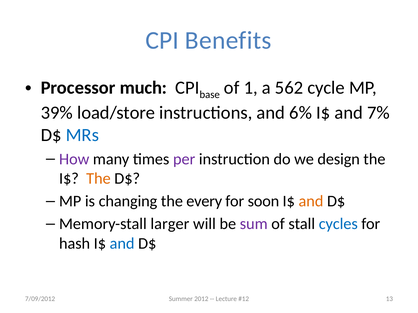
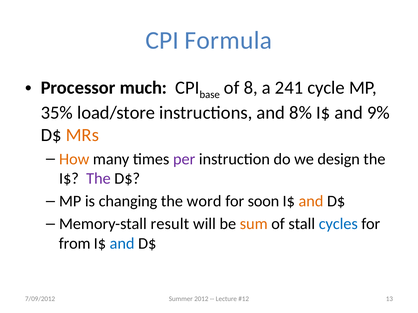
Benefits: Benefits -> Formula
1: 1 -> 8
562: 562 -> 241
39%: 39% -> 35%
6%: 6% -> 8%
7%: 7% -> 9%
MRs colour: blue -> orange
How colour: purple -> orange
The at (98, 179) colour: orange -> purple
every: every -> word
larger: larger -> result
sum colour: purple -> orange
hash: hash -> from
